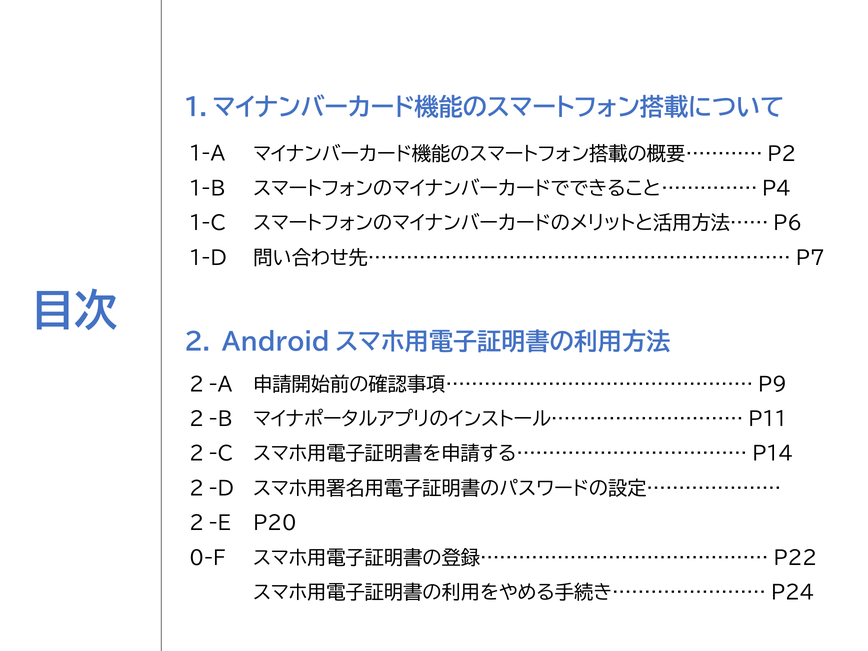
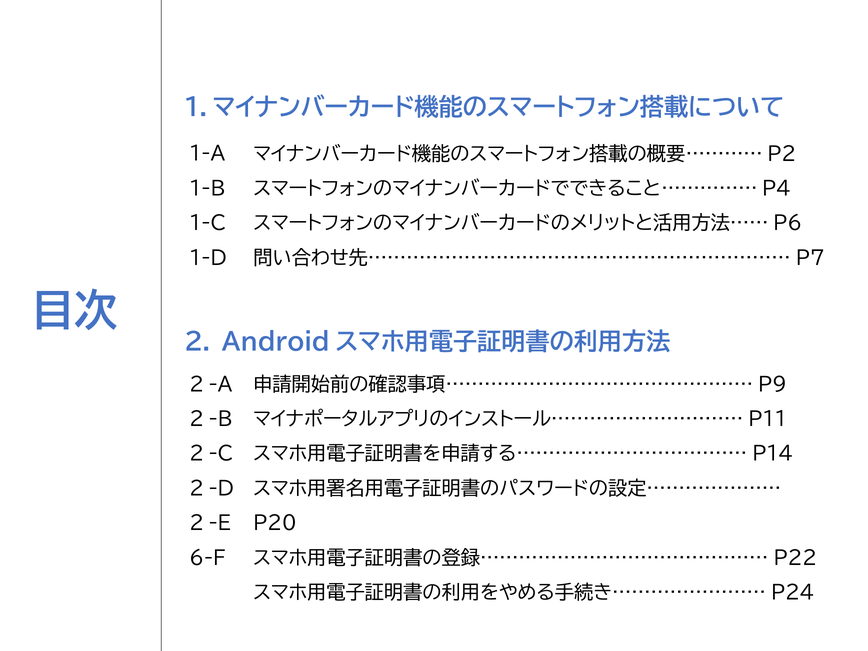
0-F: 0-F -> 6-F
